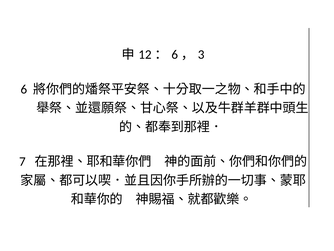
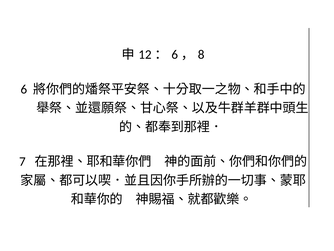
3: 3 -> 8
